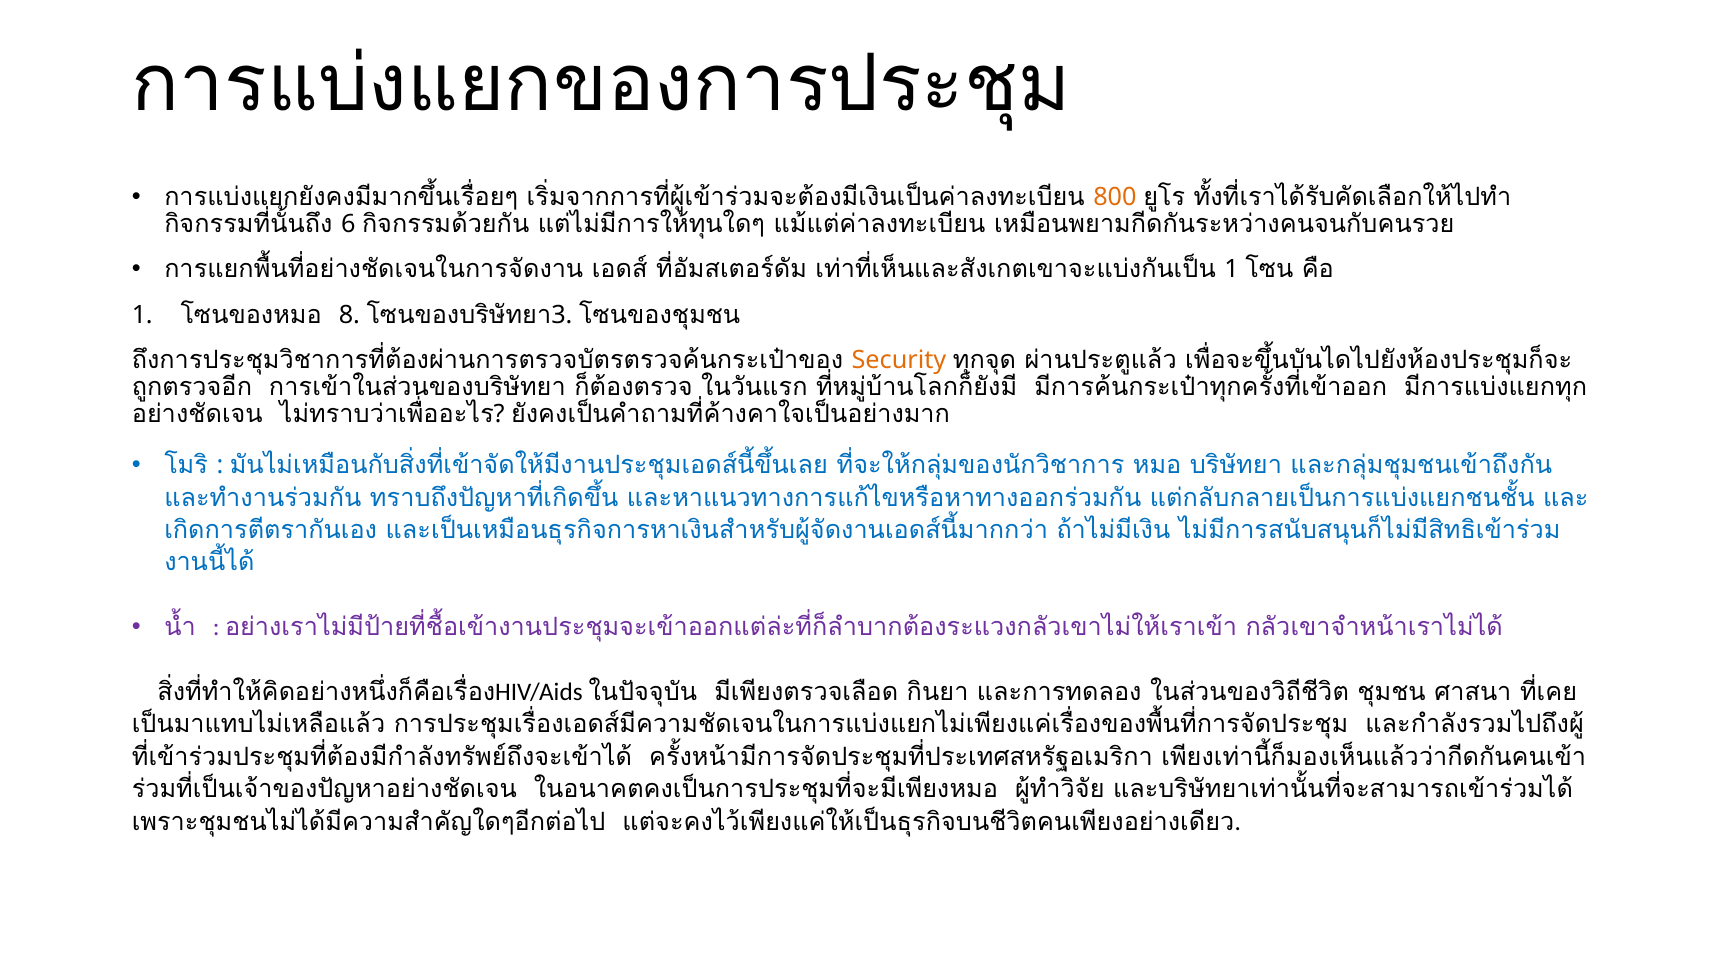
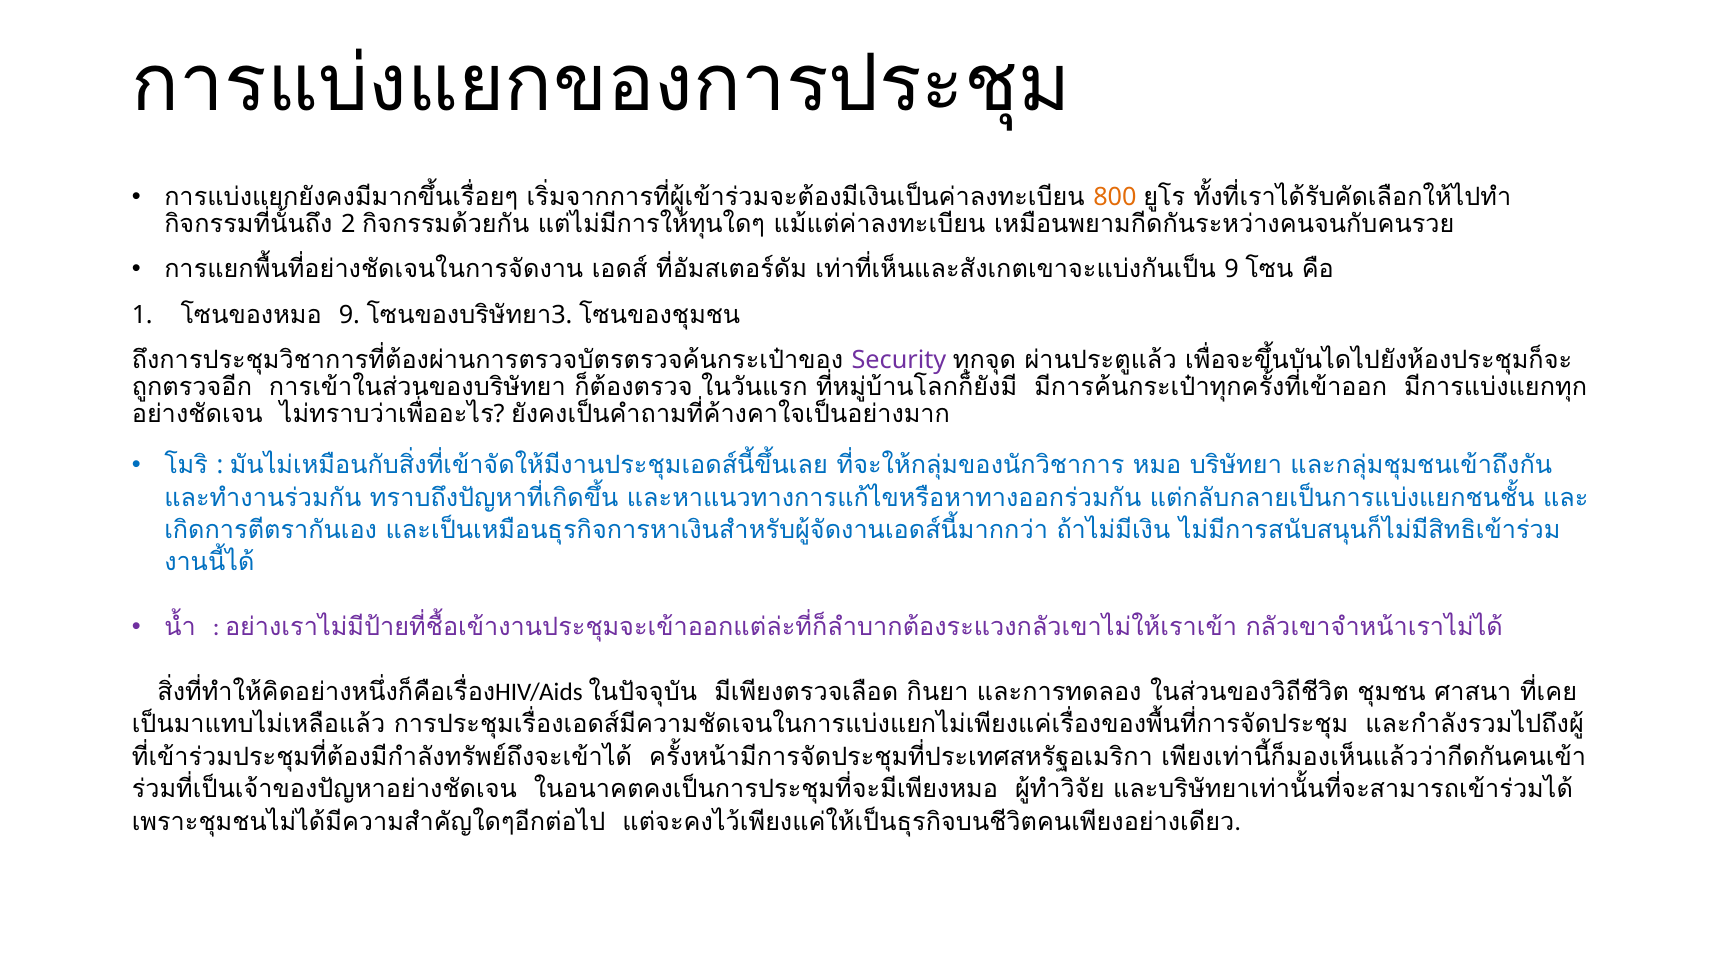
6: 6 -> 2
1 at (1232, 270): 1 -> 9
8 at (349, 315): 8 -> 9
Security colour: orange -> purple
